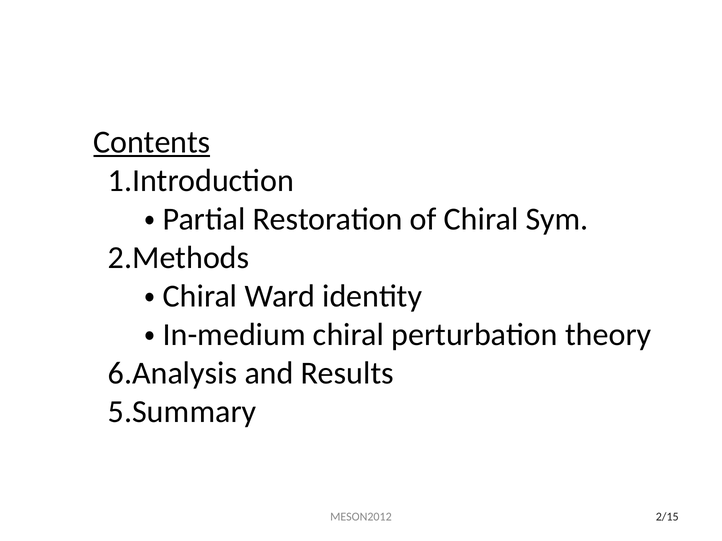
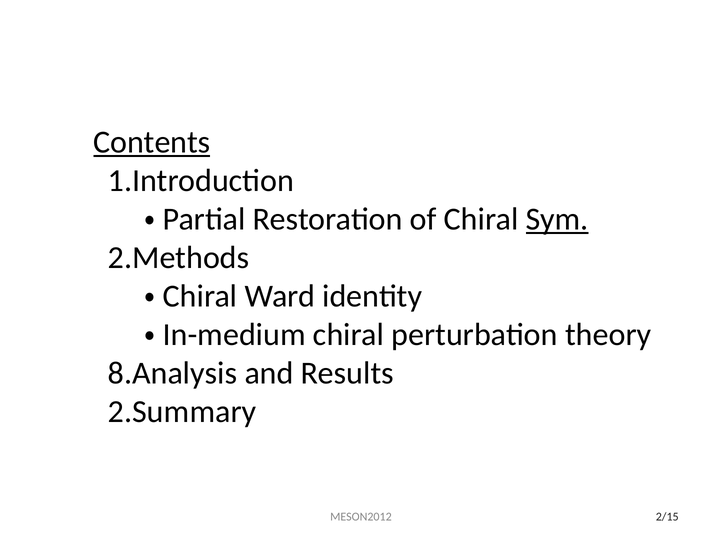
Sym underline: none -> present
6.Analysis: 6.Analysis -> 8.Analysis
5.Summary: 5.Summary -> 2.Summary
